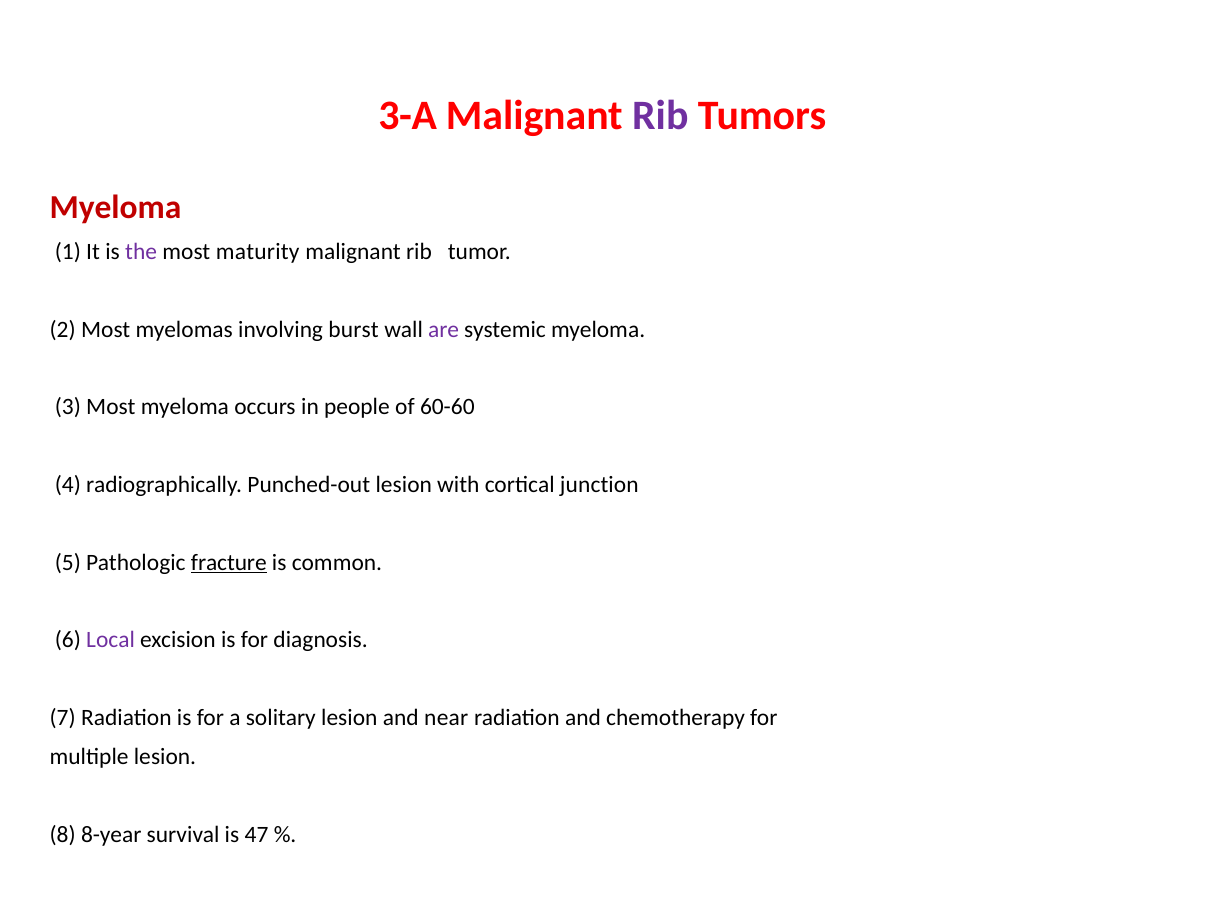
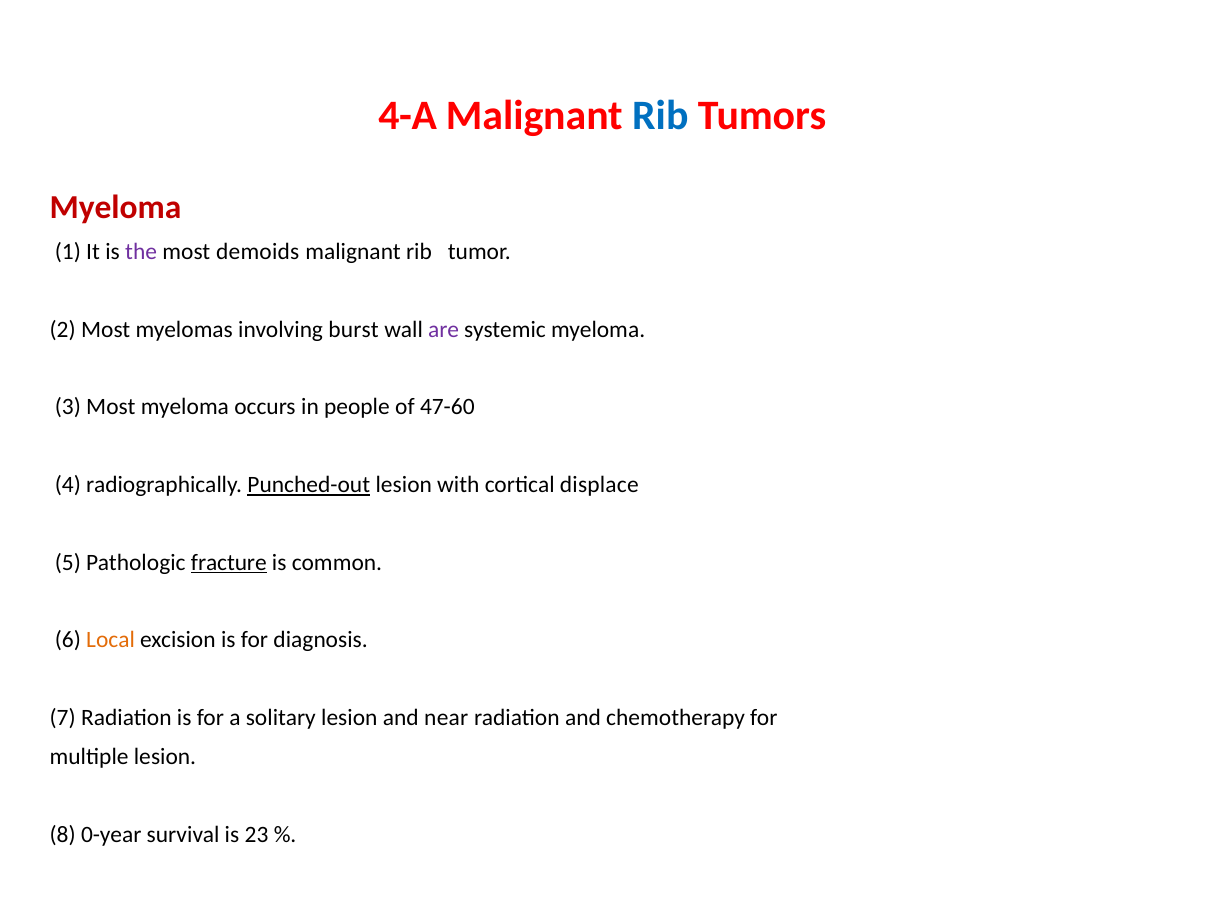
3-A: 3-A -> 4-A
Rib at (660, 115) colour: purple -> blue
maturity: maturity -> demoids
60-60: 60-60 -> 47-60
Punched-out underline: none -> present
junction: junction -> displace
Local colour: purple -> orange
8-year: 8-year -> 0-year
47: 47 -> 23
